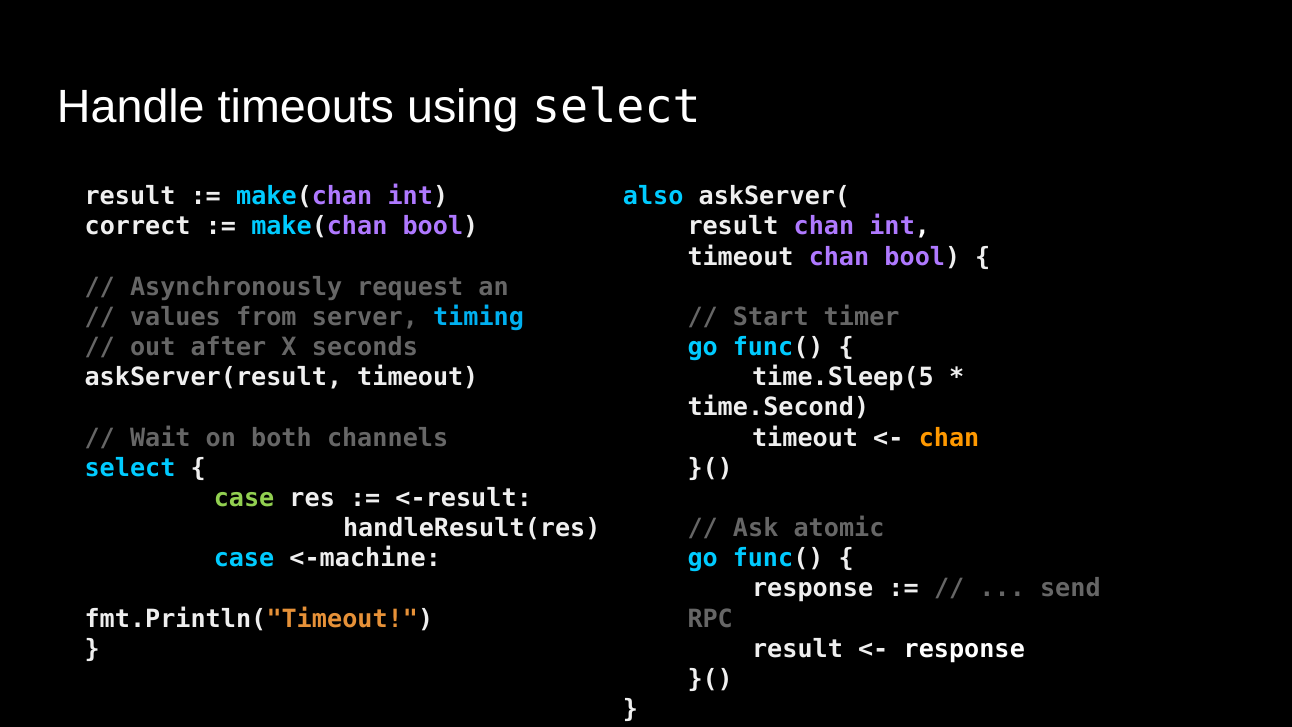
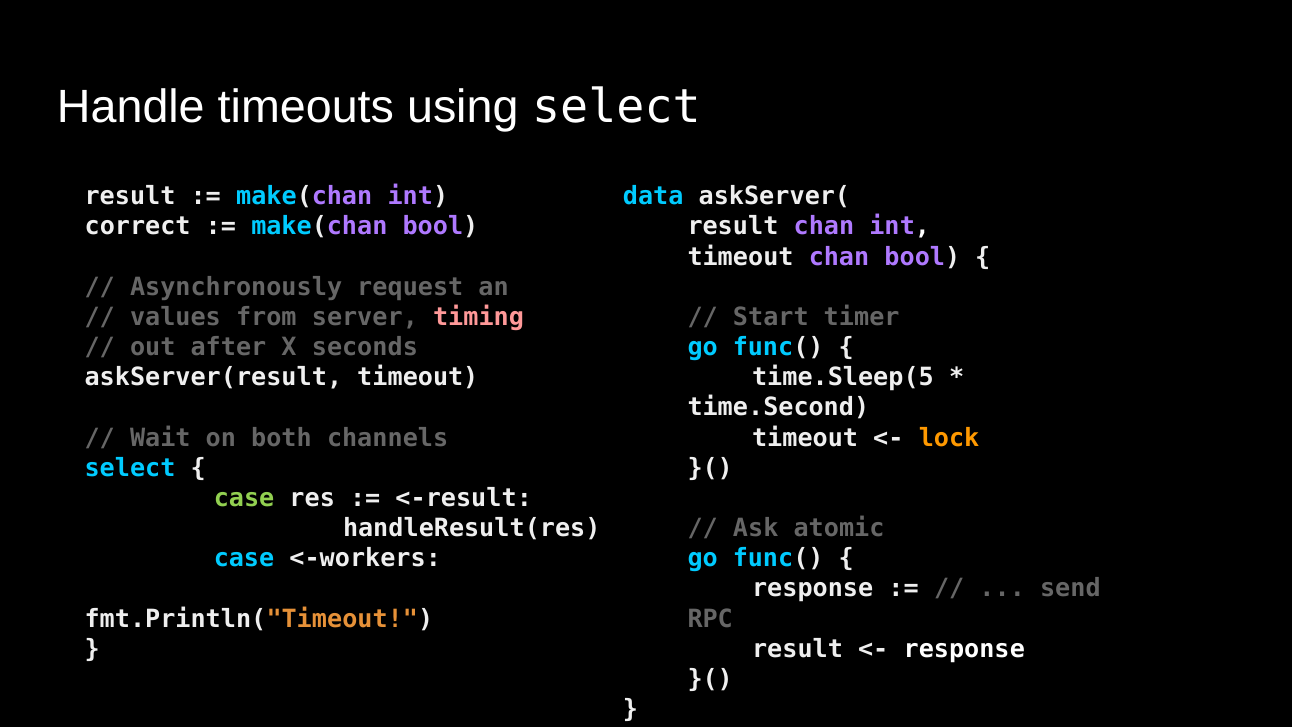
also: also -> data
timing colour: light blue -> pink
chan at (949, 438): chan -> lock
<-machine: <-machine -> <-workers
